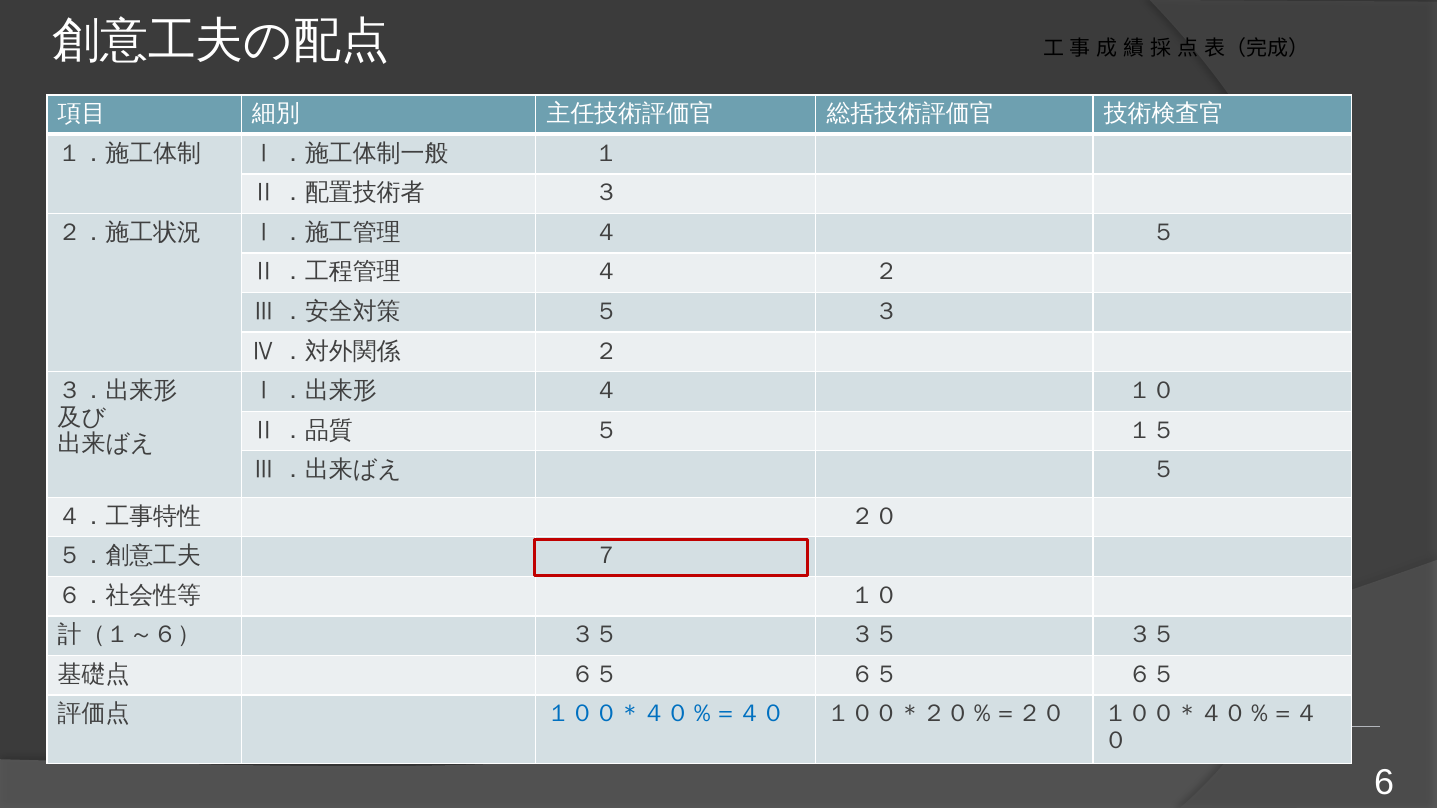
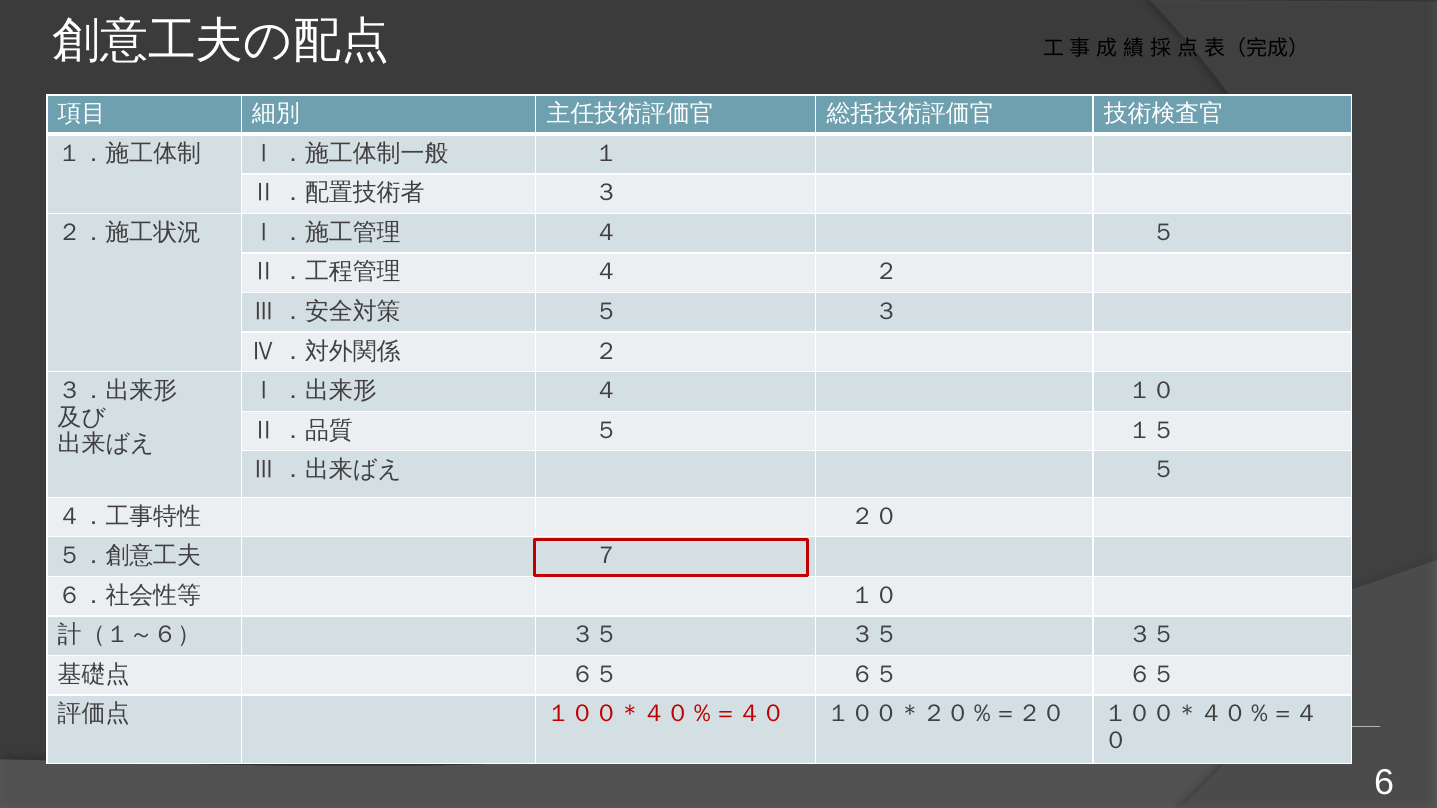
１００＊４０％＝４０ colour: blue -> red
